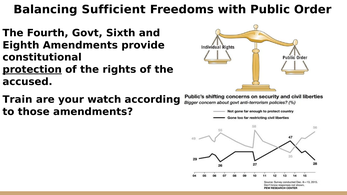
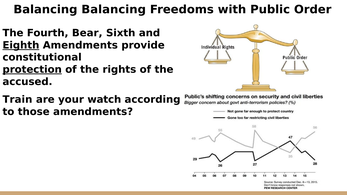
Balancing Sufficient: Sufficient -> Balancing
Govt: Govt -> Bear
Eighth underline: none -> present
